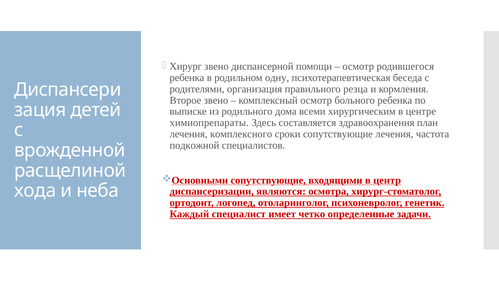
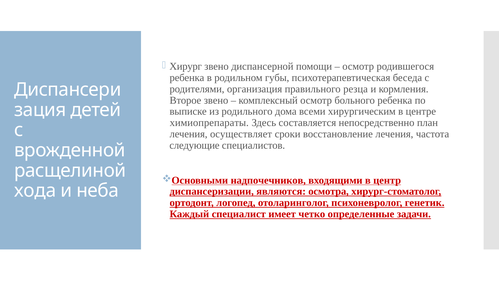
одну: одну -> губы
здравоохранения: здравоохранения -> непосредственно
комплексного: комплексного -> осуществляет
сроки сопутствующие: сопутствующие -> восстановление
подкожной: подкожной -> следующие
сопутствующие at (268, 180): сопутствующие -> надпочечников
